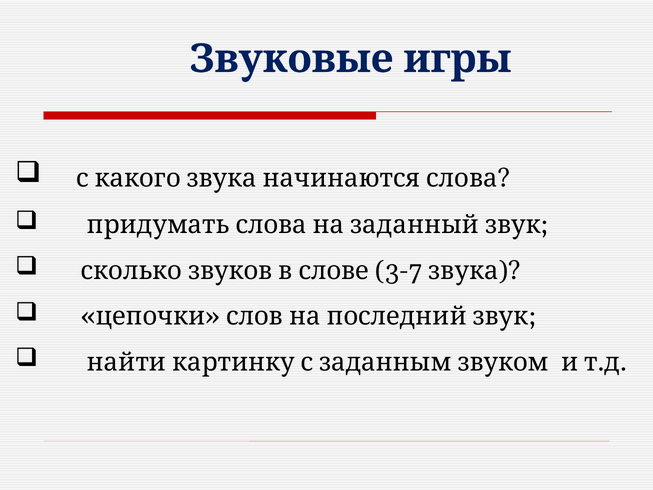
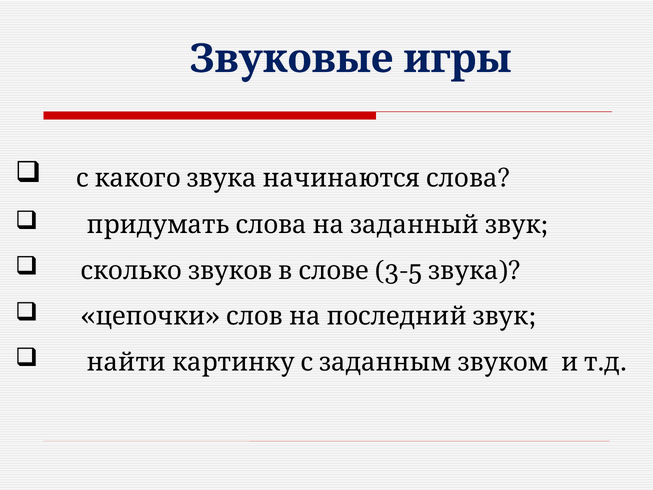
3-7: 3-7 -> 3-5
